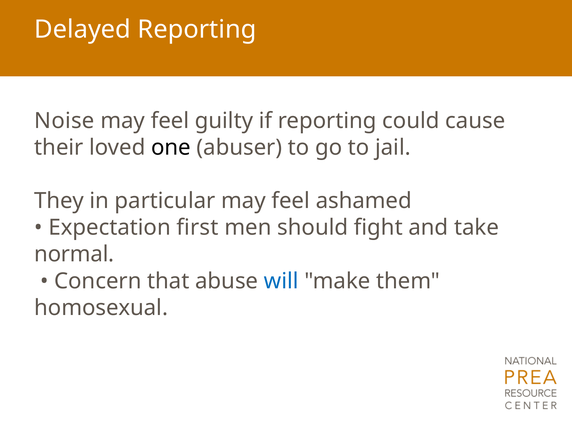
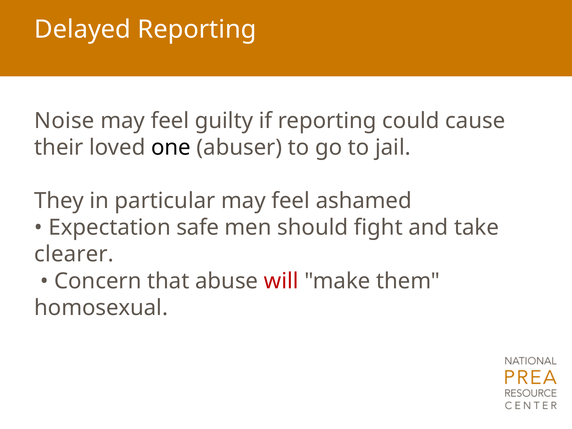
first: first -> safe
normal: normal -> clearer
will colour: blue -> red
